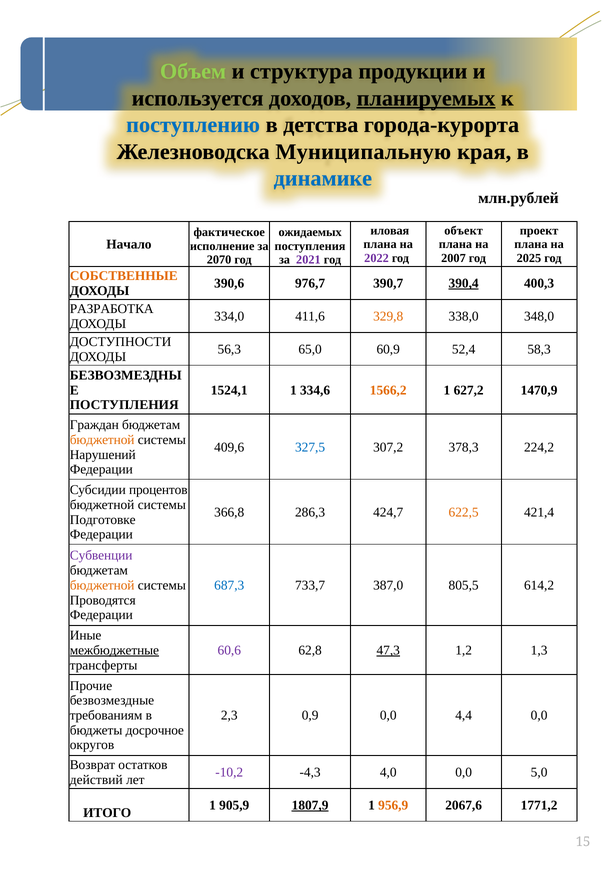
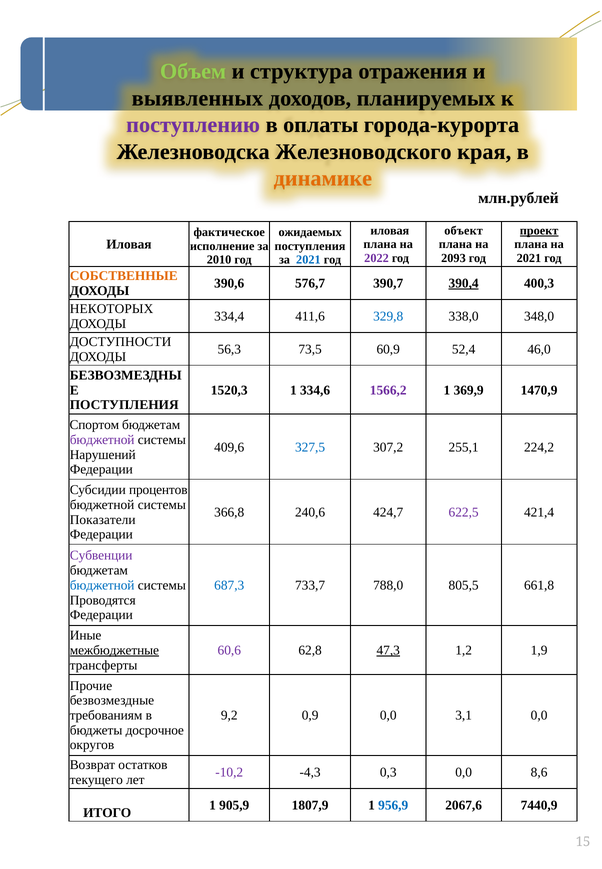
продукции: продукции -> отражения
используется: используется -> выявленных
планируемых underline: present -> none
поступлению colour: blue -> purple
детства: детства -> оплаты
Муниципальную: Муниципальную -> Железноводского
динамике colour: blue -> orange
проект underline: none -> present
Начало at (129, 245): Начало -> Иловая
2007: 2007 -> 2093
2025 at (529, 258): 2025 -> 2021
2070: 2070 -> 2010
2021 at (308, 260) colour: purple -> blue
976,7: 976,7 -> 576,7
РАЗРАБОТКА: РАЗРАБОТКА -> НЕКОТОРЫХ
334,0: 334,0 -> 334,4
329,8 colour: orange -> blue
65,0: 65,0 -> 73,5
58,3: 58,3 -> 46,0
1524,1: 1524,1 -> 1520,3
1566,2 colour: orange -> purple
627,2: 627,2 -> 369,9
Граждан: Граждан -> Спортом
бюджетной at (102, 440) colour: orange -> purple
378,3: 378,3 -> 255,1
286,3: 286,3 -> 240,6
622,5 colour: orange -> purple
Подготовке: Подготовке -> Показатели
бюджетной at (102, 586) colour: orange -> blue
387,0: 387,0 -> 788,0
614,2: 614,2 -> 661,8
1,3: 1,3 -> 1,9
2,3: 2,3 -> 9,2
4,4: 4,4 -> 3,1
4,0: 4,0 -> 0,3
5,0: 5,0 -> 8,6
действий: действий -> текущего
1807,9 underline: present -> none
956,9 colour: orange -> blue
1771,2: 1771,2 -> 7440,9
